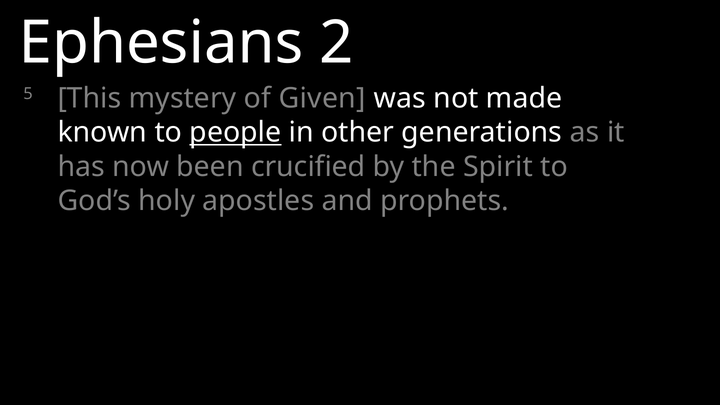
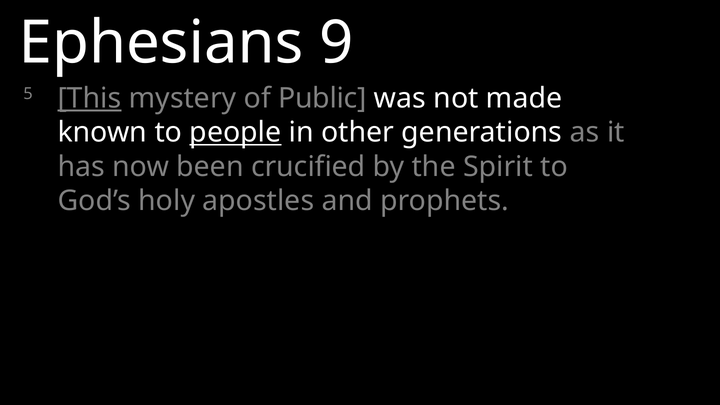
2: 2 -> 9
This underline: none -> present
Given: Given -> Public
